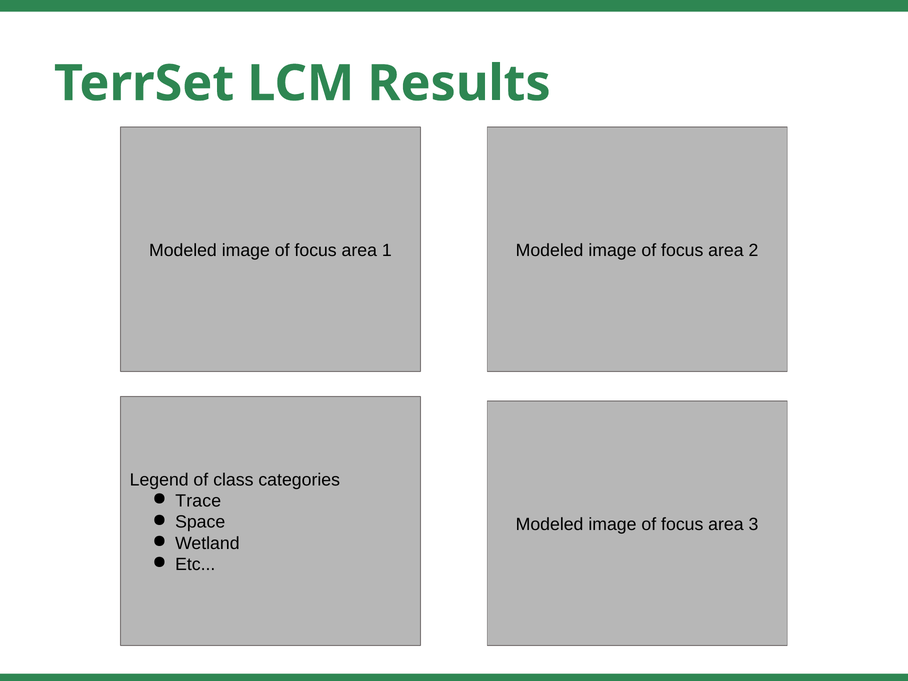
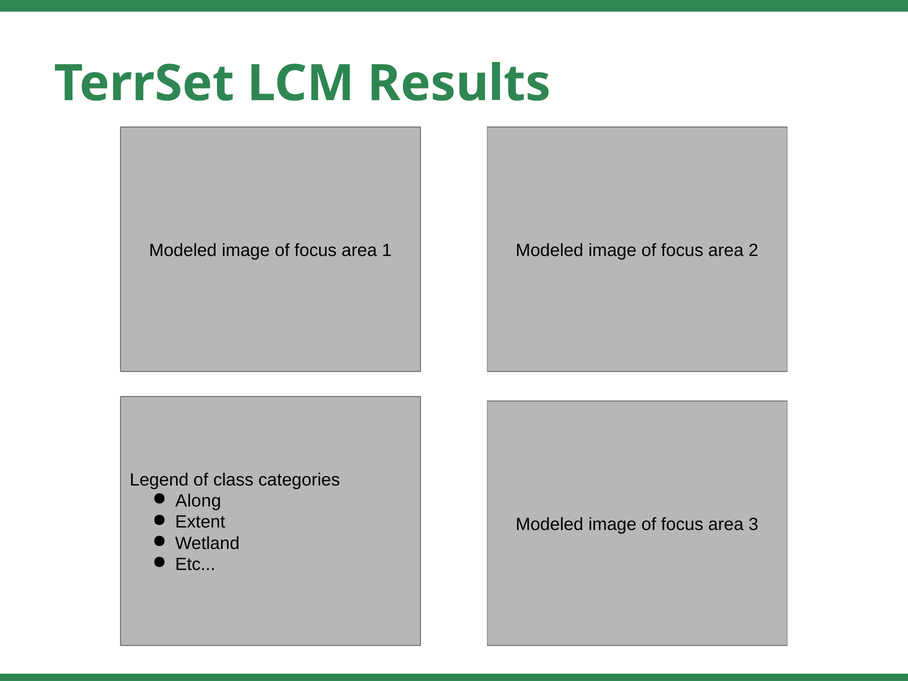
Trace: Trace -> Along
Space: Space -> Extent
